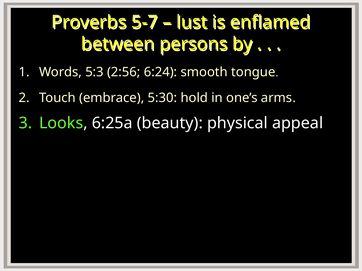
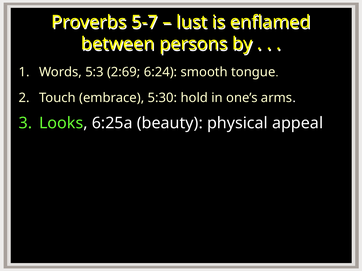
2:56: 2:56 -> 2:69
